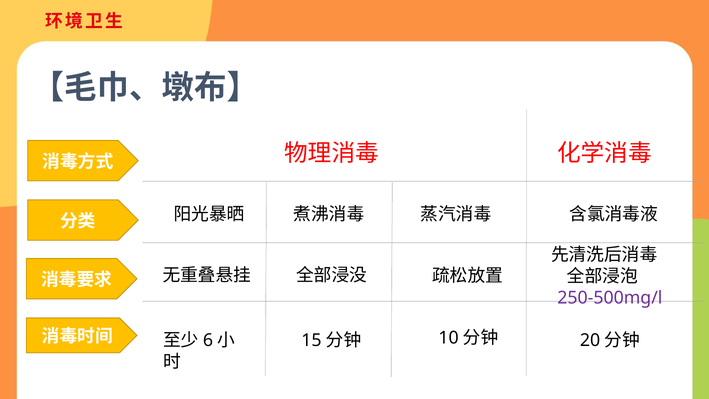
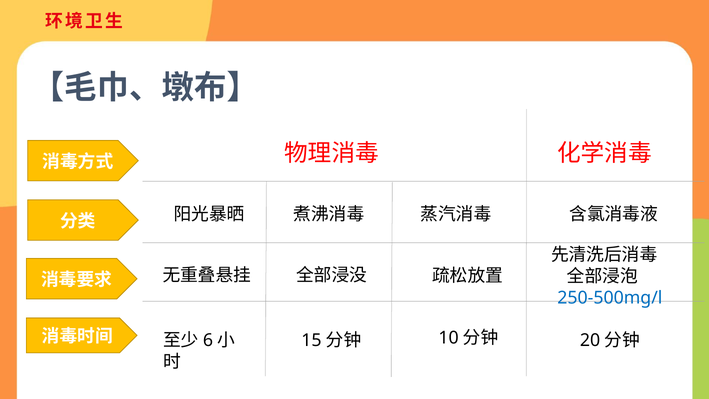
250-500mg/l colour: purple -> blue
